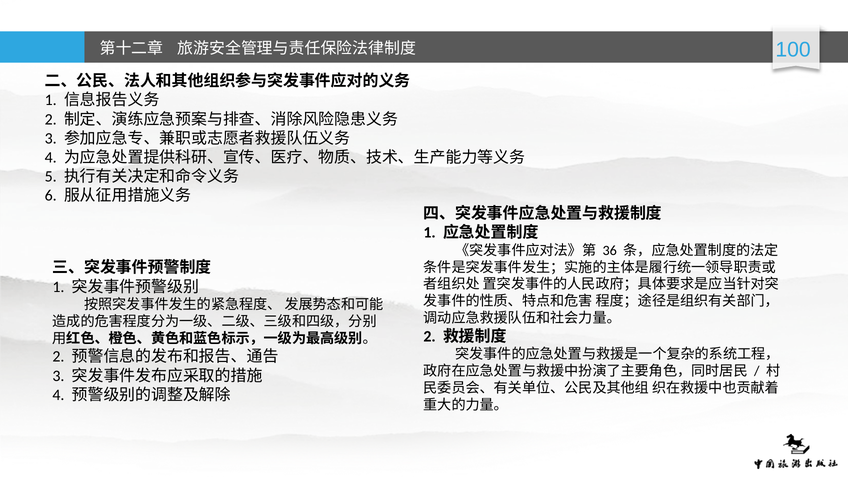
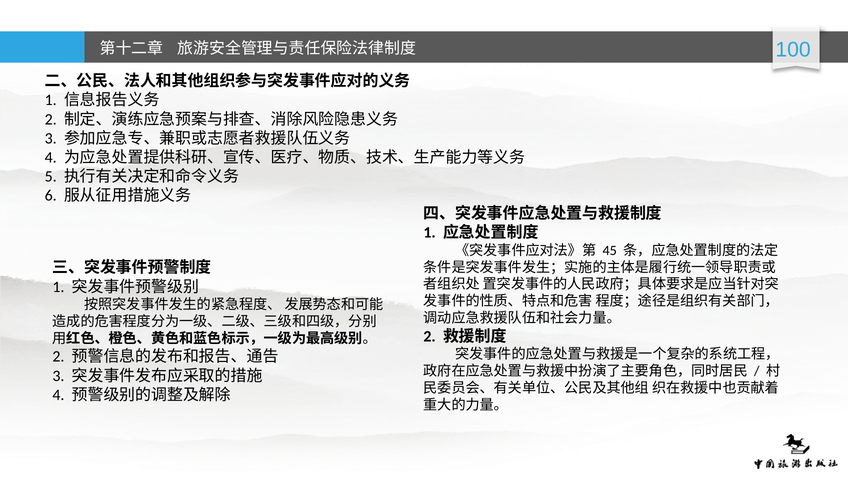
36: 36 -> 45
